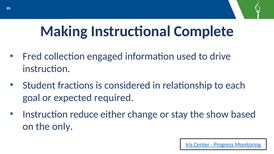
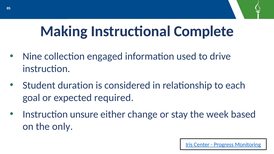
Fred: Fred -> Nine
fractions: fractions -> duration
reduce: reduce -> unsure
show: show -> week
